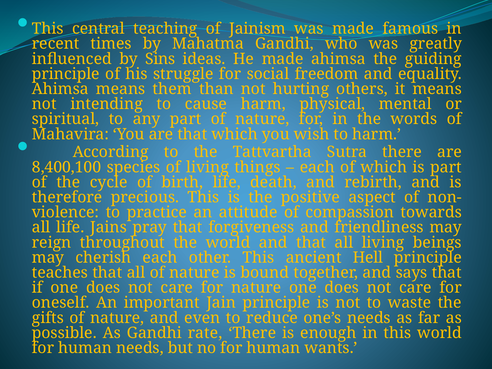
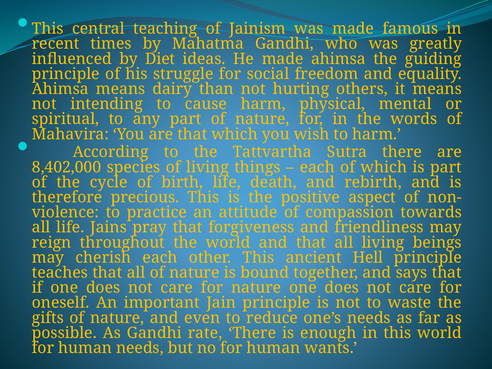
Sins: Sins -> Diet
them: them -> dairy
8,400,100: 8,400,100 -> 8,402,000
